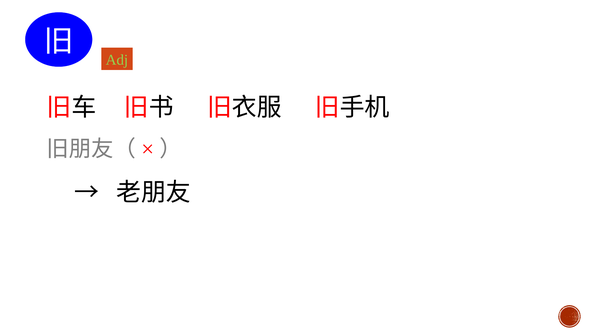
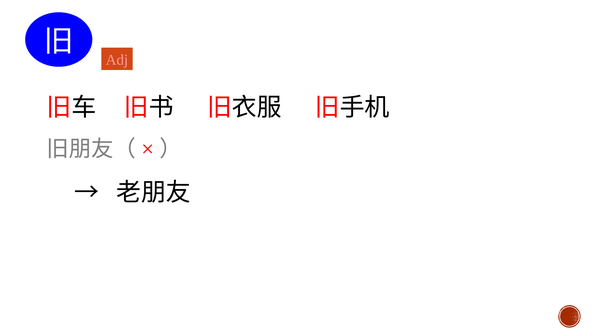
Adj colour: light green -> pink
